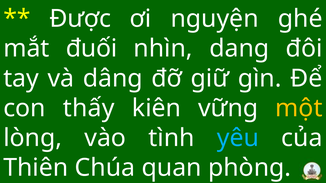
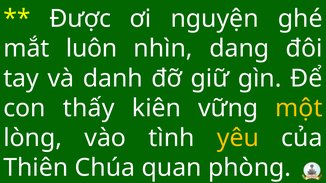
đuối: đuối -> luôn
dâng: dâng -> danh
yêu colour: light blue -> yellow
